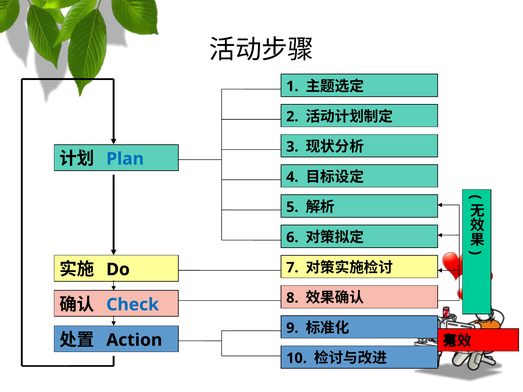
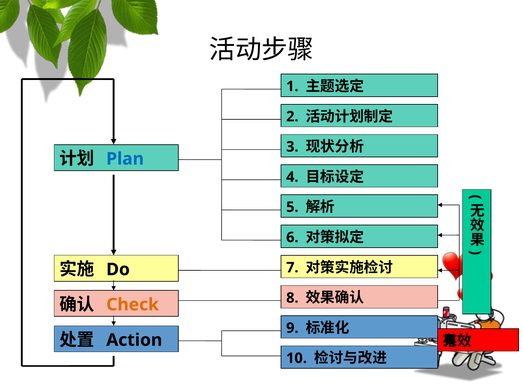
Check colour: blue -> orange
